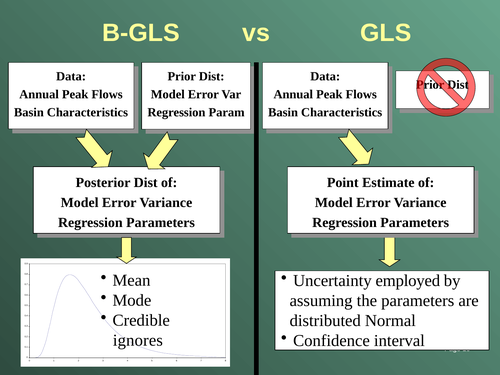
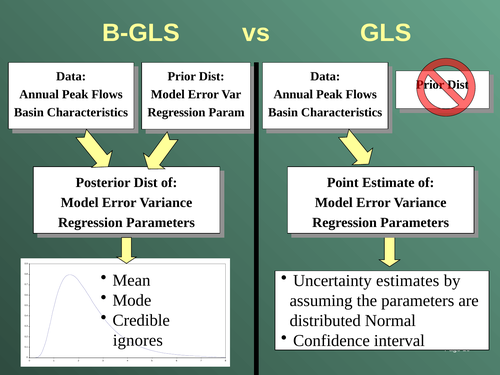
employed: employed -> estimates
